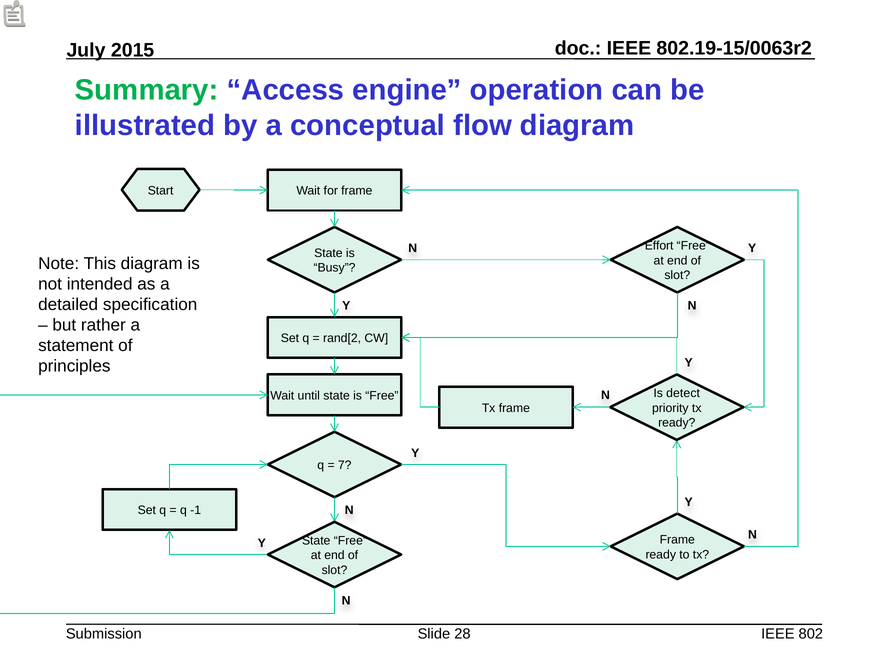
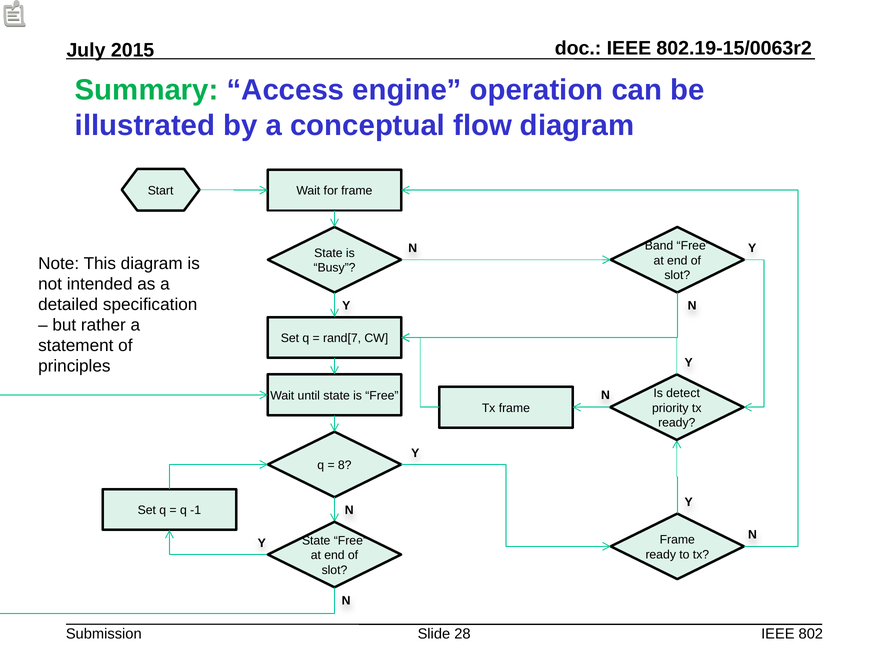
Effort: Effort -> Band
rand[2: rand[2 -> rand[7
7: 7 -> 8
